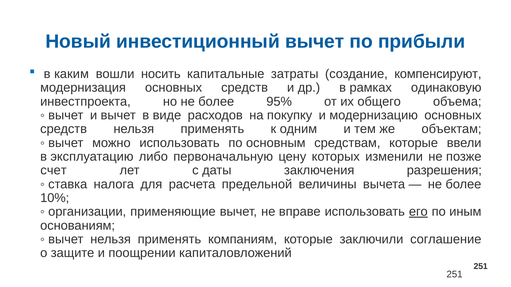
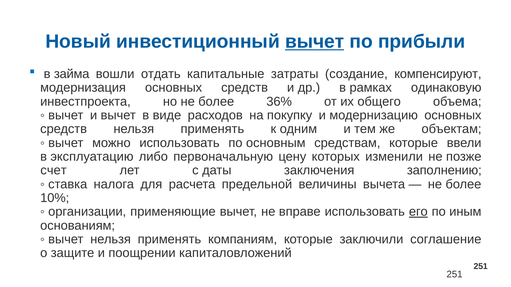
вычет at (315, 42) underline: none -> present
каким: каким -> займа
носить: носить -> отдать
95%: 95% -> 36%
разрешения: разрешения -> заполнению
